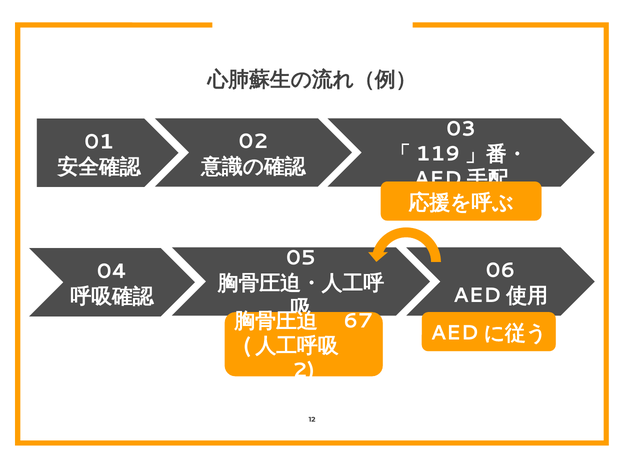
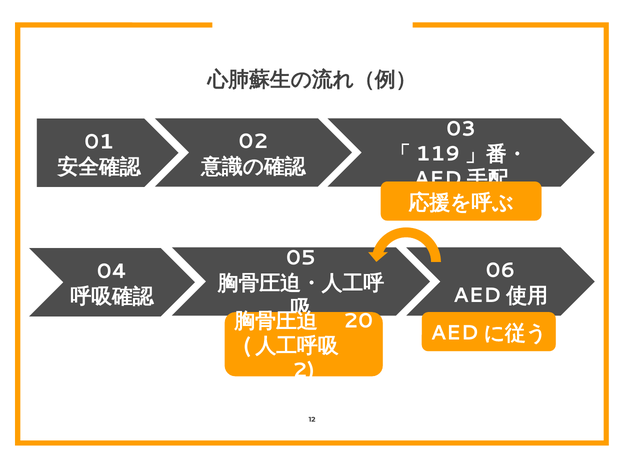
67: 67 -> 20
